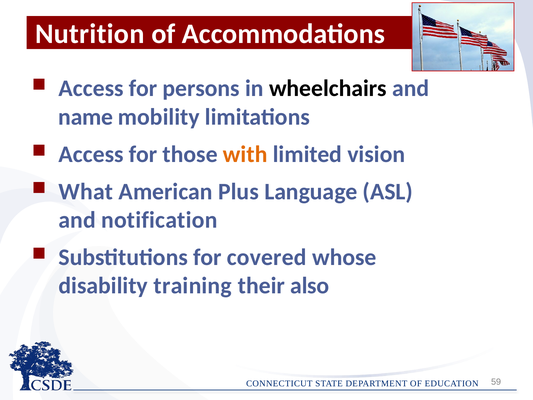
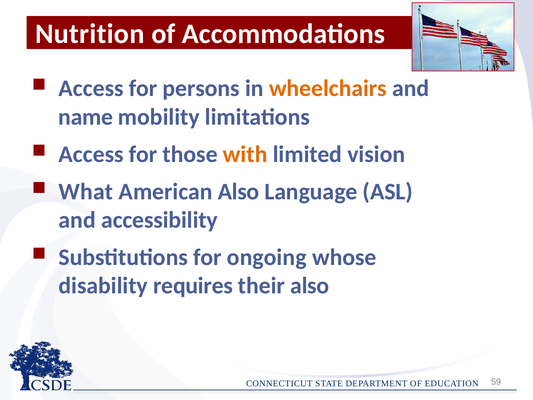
wheelchairs colour: black -> orange
American Plus: Plus -> Also
notification: notification -> accessibility
covered: covered -> ongoing
training: training -> requires
